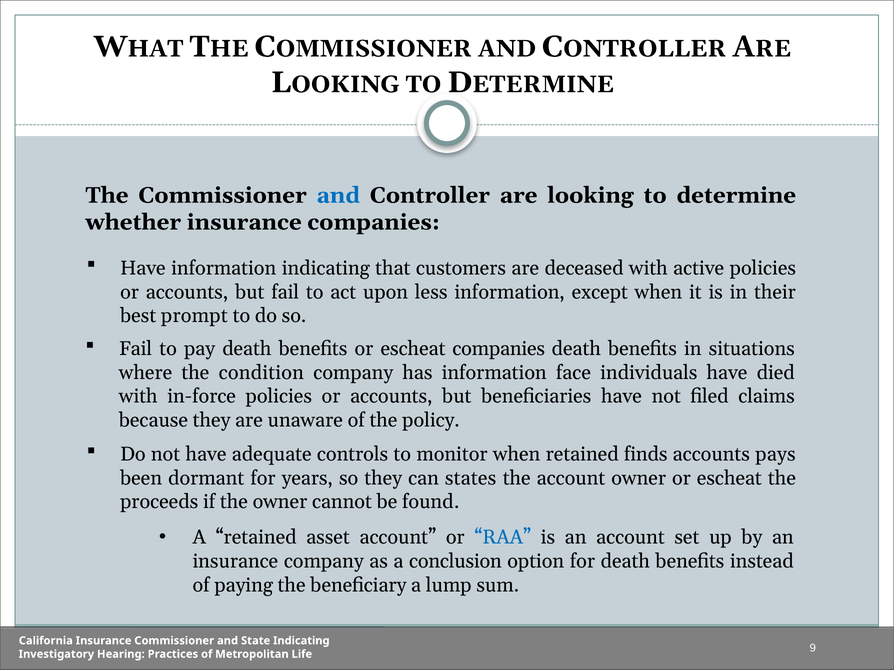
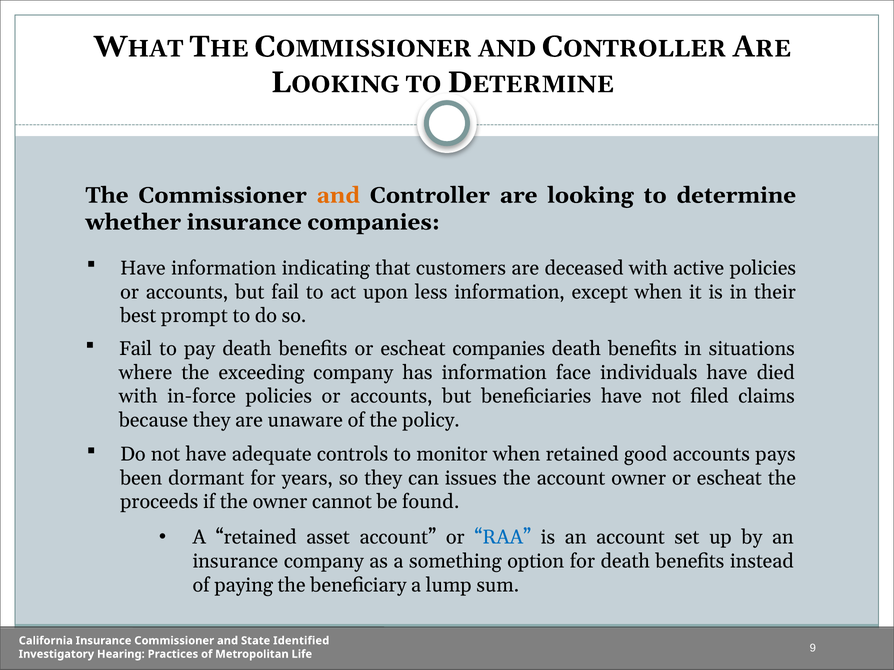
and at (338, 195) colour: blue -> orange
condition: condition -> exceeding
finds: finds -> good
states: states -> issues
conclusion: conclusion -> something
Indicating at (301, 641): Indicating -> Identified
